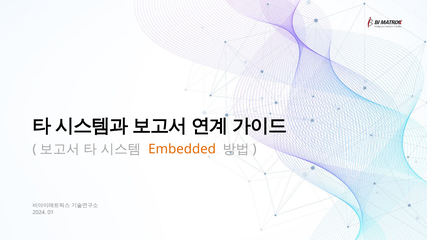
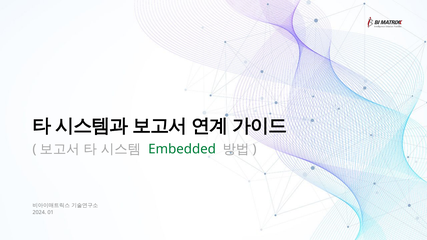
Embedded colour: orange -> green
